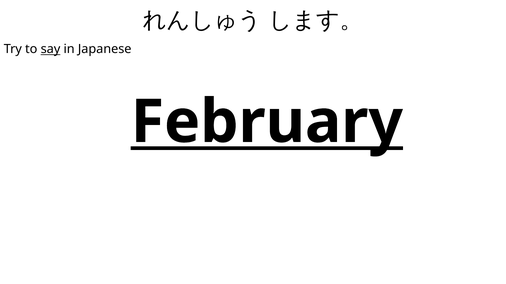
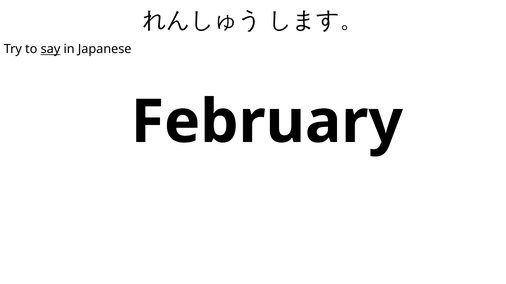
February underline: present -> none
